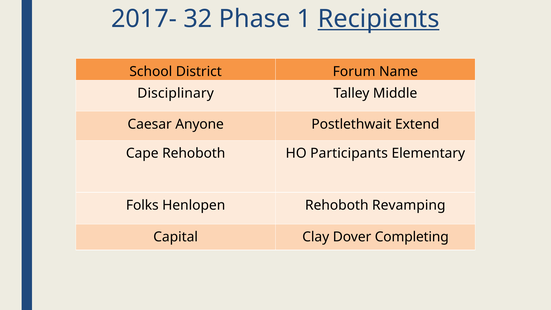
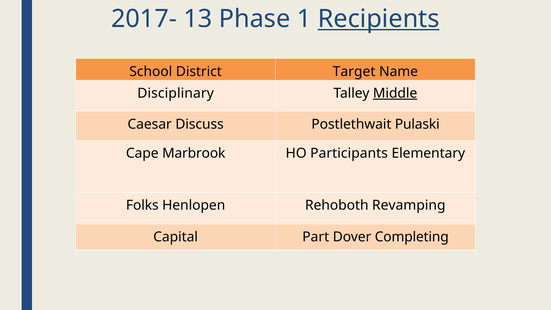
32: 32 -> 13
Forum: Forum -> Target
Middle underline: none -> present
Anyone: Anyone -> Discuss
Extend: Extend -> Pulaski
Cape Rehoboth: Rehoboth -> Marbrook
Clay: Clay -> Part
